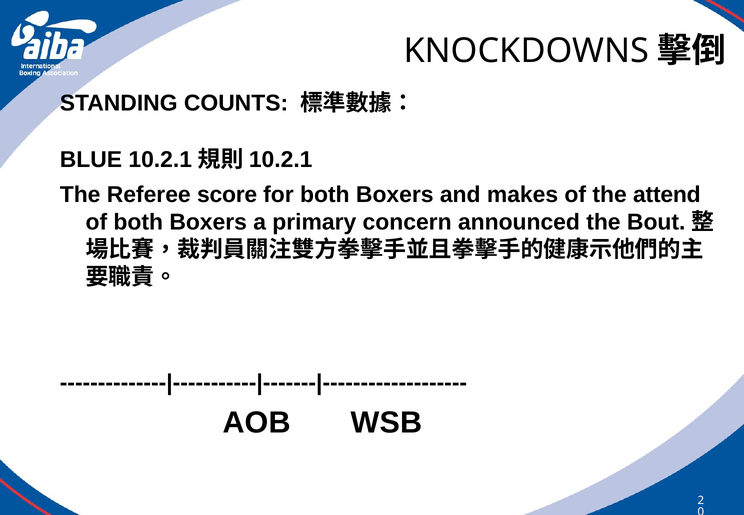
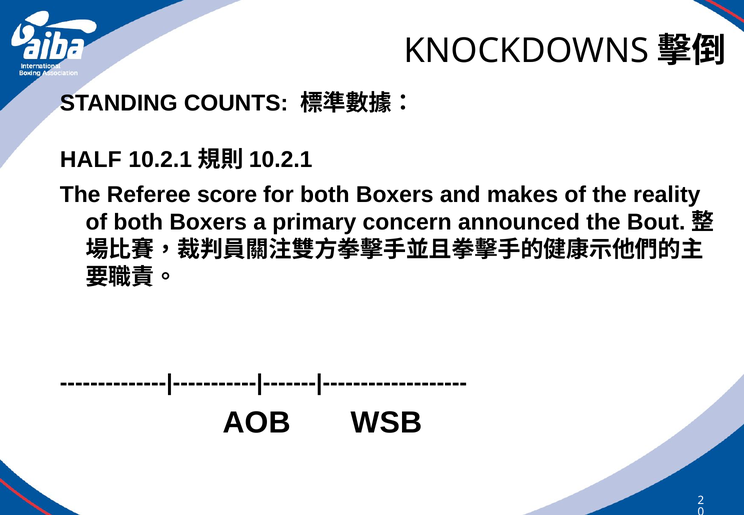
BLUE: BLUE -> HALF
attend: attend -> reality
